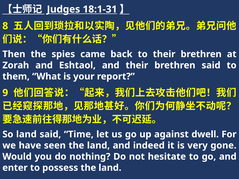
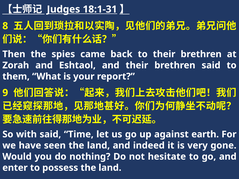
So land: land -> with
dwell: dwell -> earth
